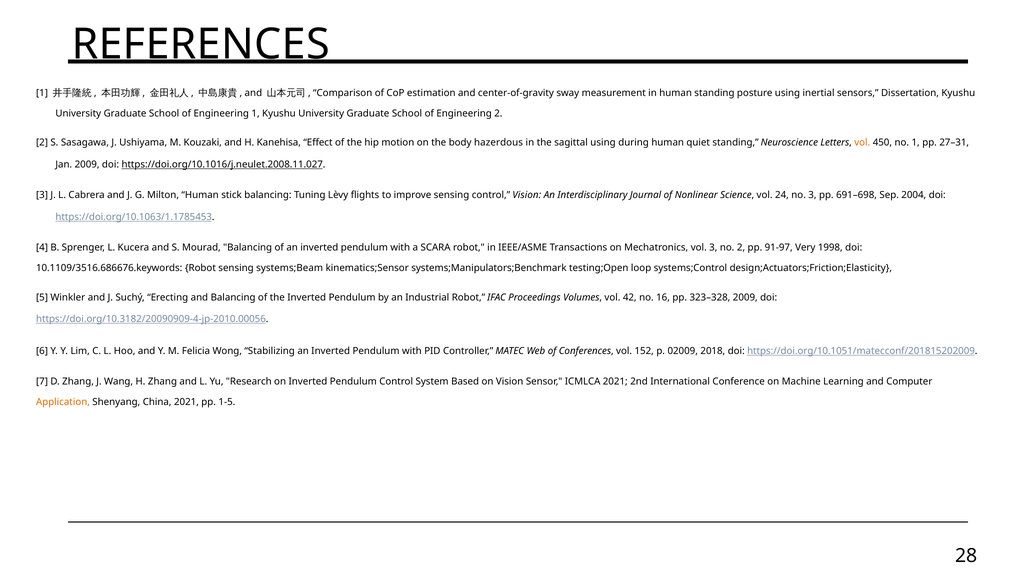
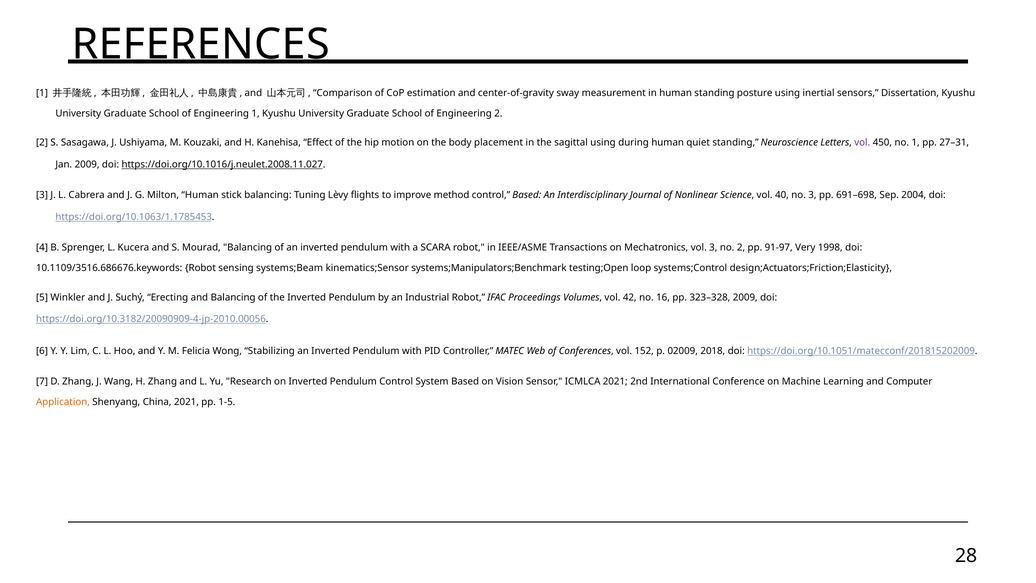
hazerdous: hazerdous -> placement
vol at (862, 143) colour: orange -> purple
improve sensing: sensing -> method
control Vision: Vision -> Based
24: 24 -> 40
